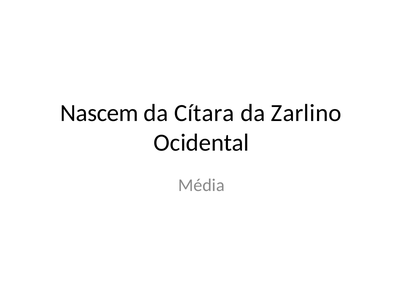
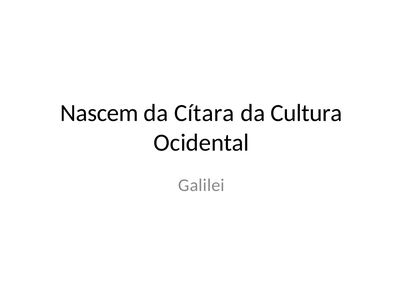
Zarlino: Zarlino -> Cultura
Média: Média -> Galilei
